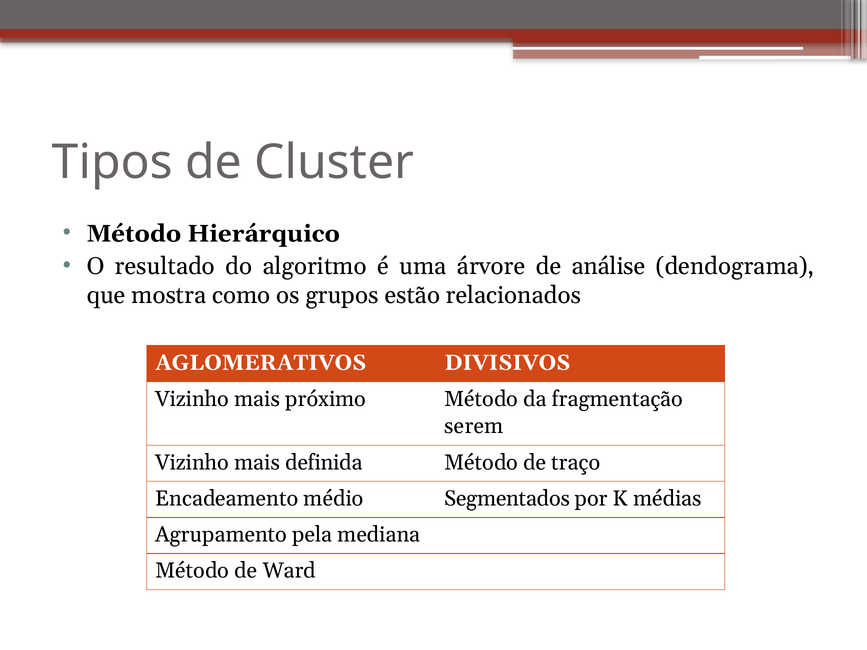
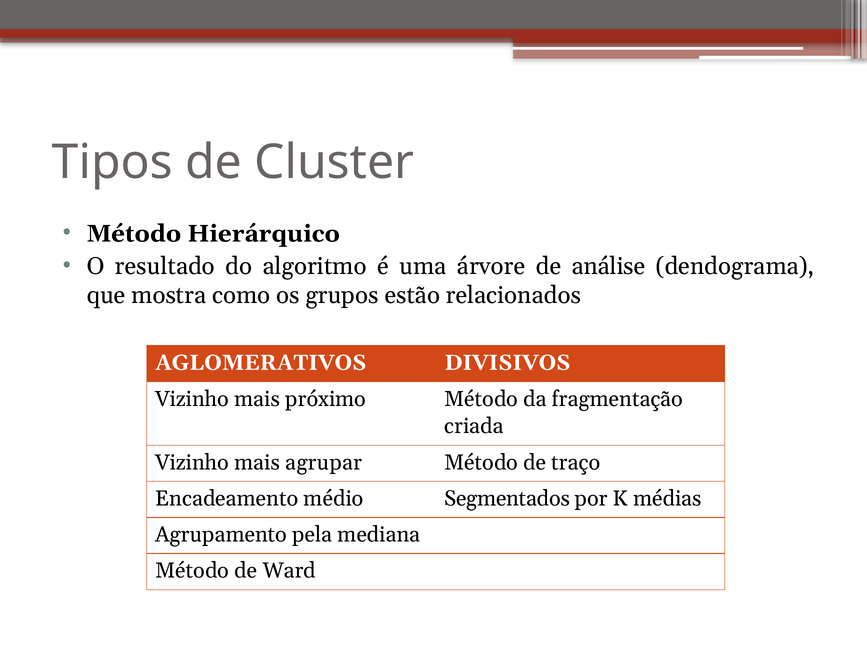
serem: serem -> criada
definida: definida -> agrupar
